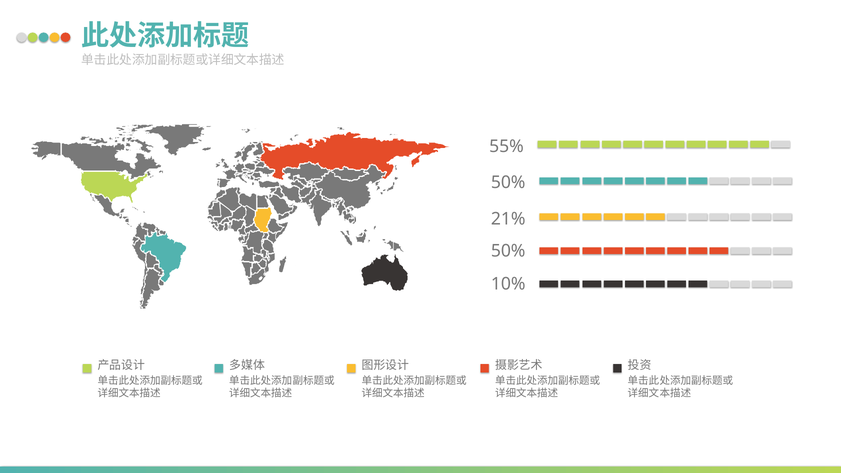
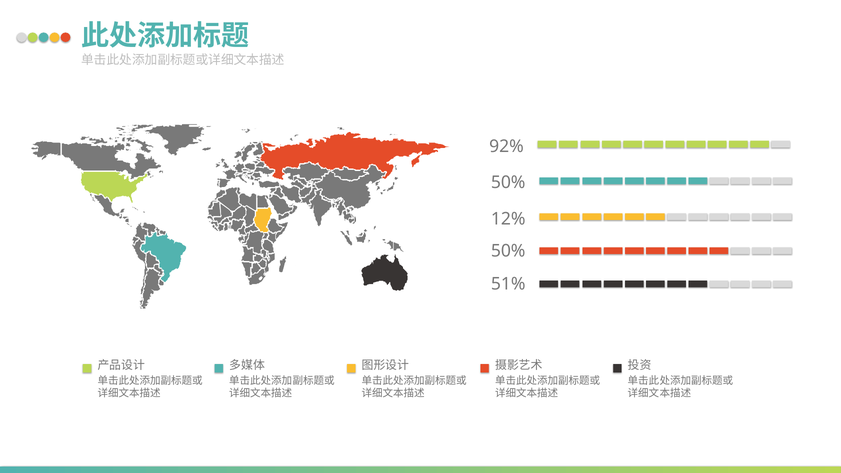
55%: 55% -> 92%
21%: 21% -> 12%
10%: 10% -> 51%
